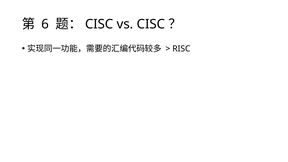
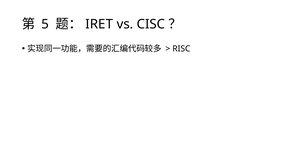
6: 6 -> 5
CISC at (99, 24): CISC -> IRET
